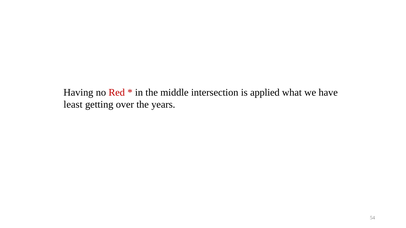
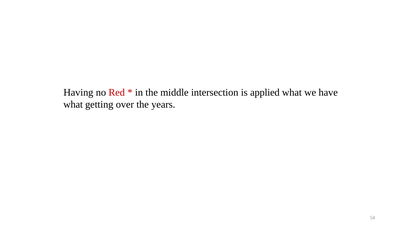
least at (73, 105): least -> what
